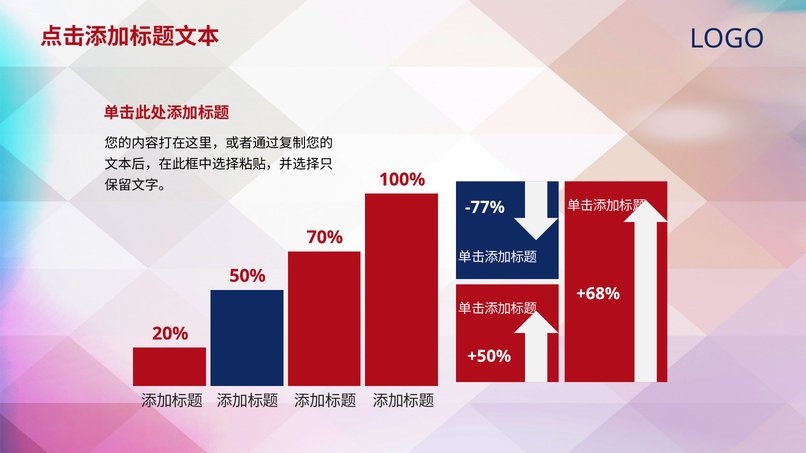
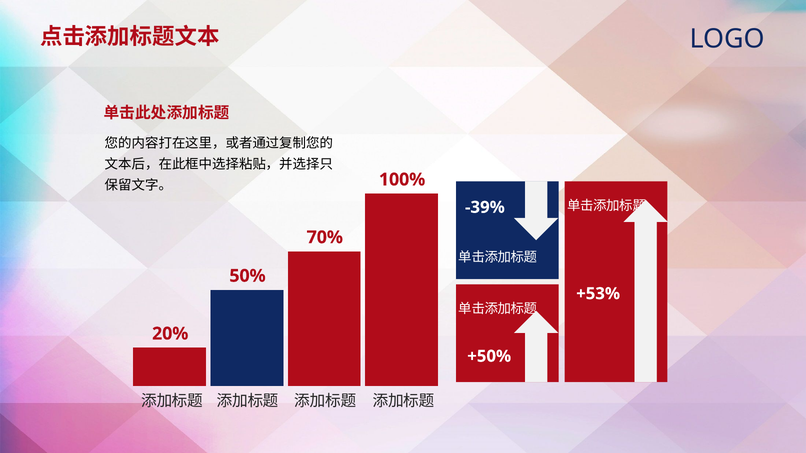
-77%: -77% -> -39%
+68%: +68% -> +53%
